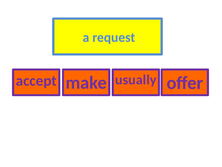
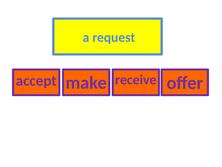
usually: usually -> receive
